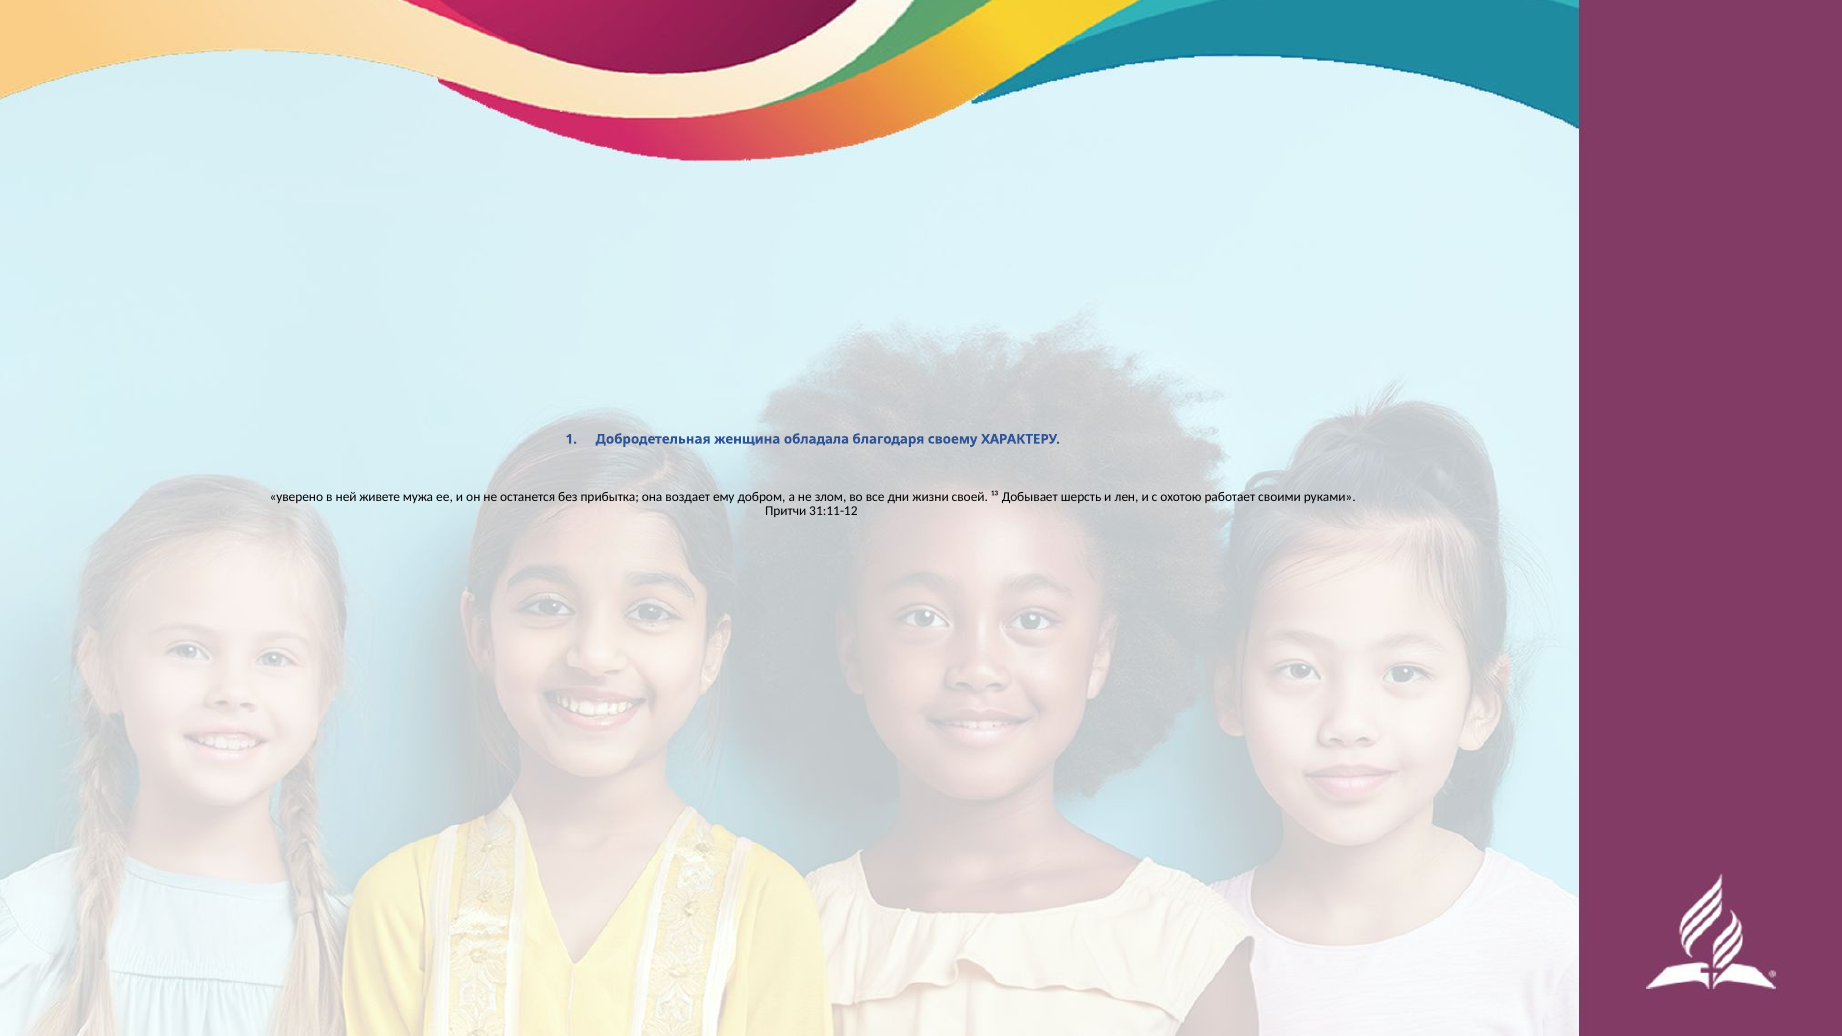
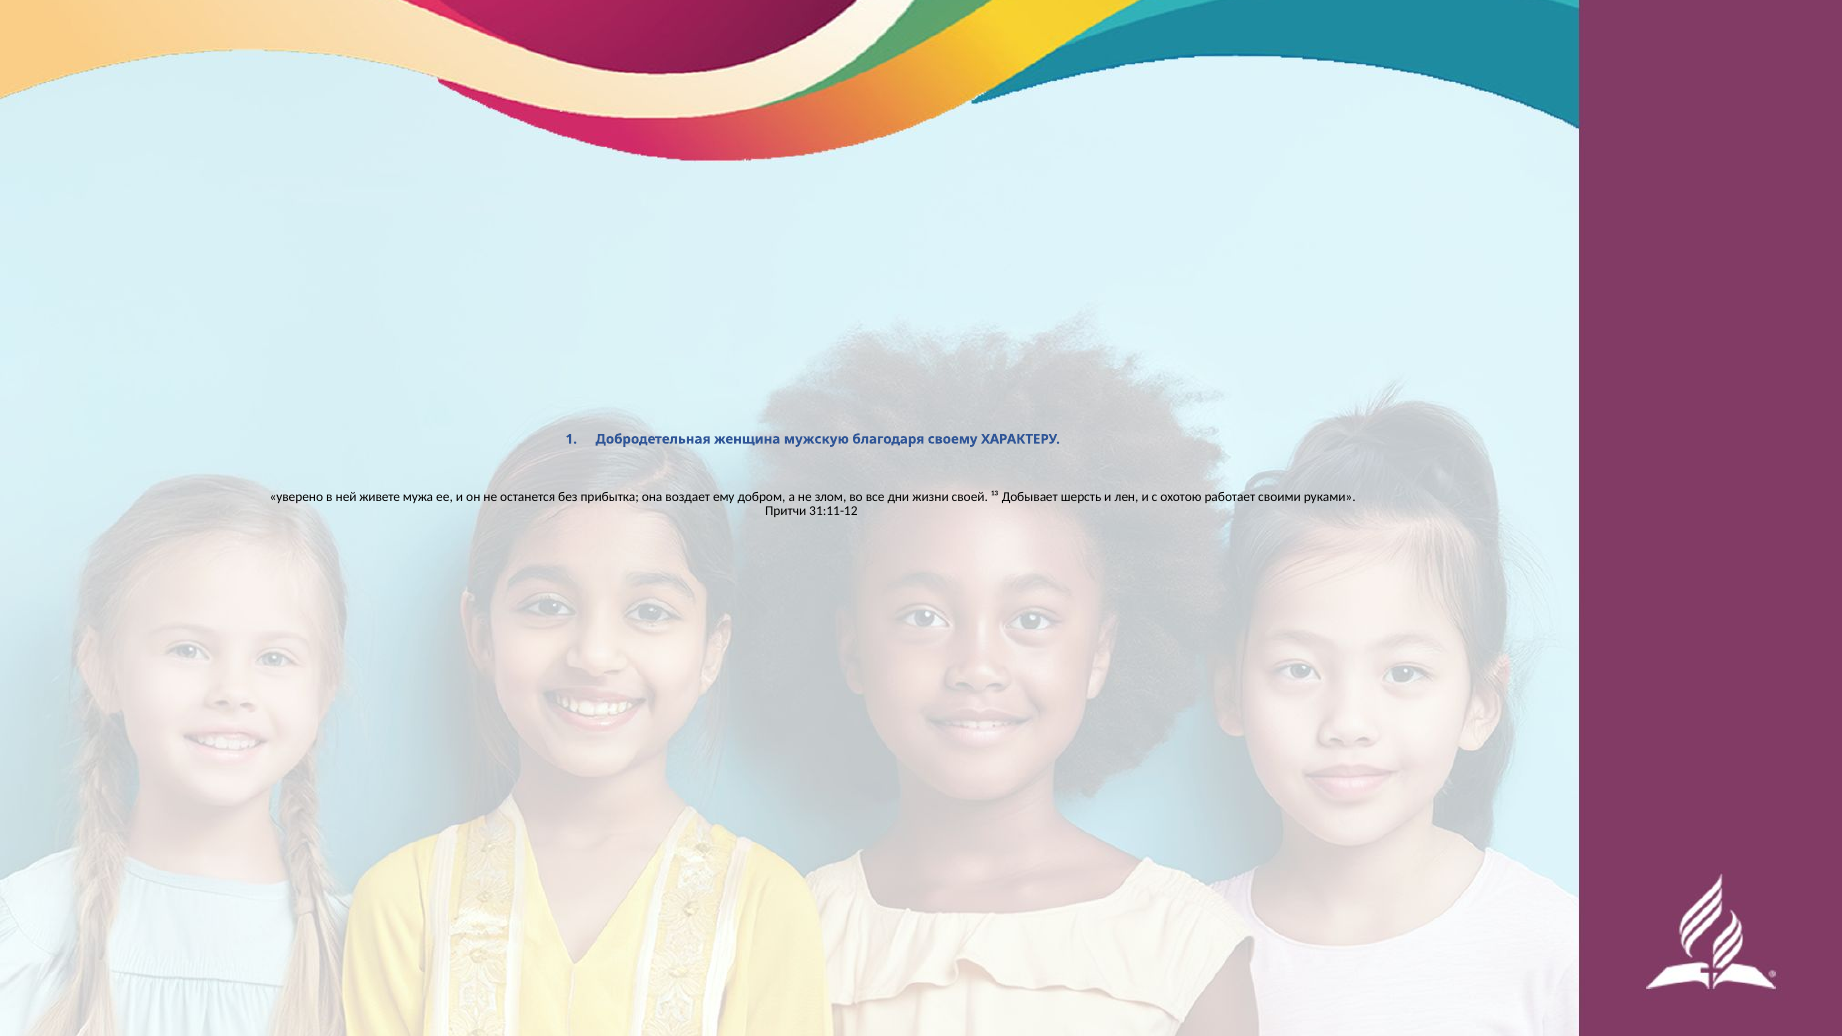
обладала: обладала -> мужскую
